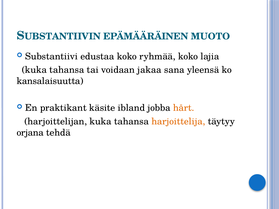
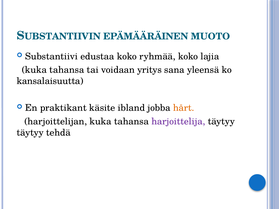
jakaa: jakaa -> yritys
harjoittelija colour: orange -> purple
orjana at (30, 133): orjana -> täytyy
